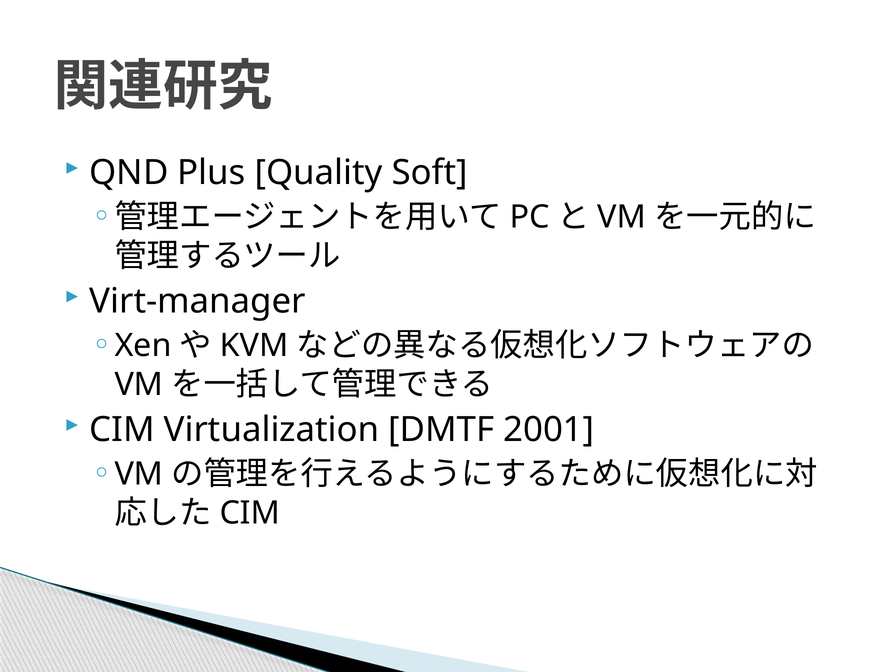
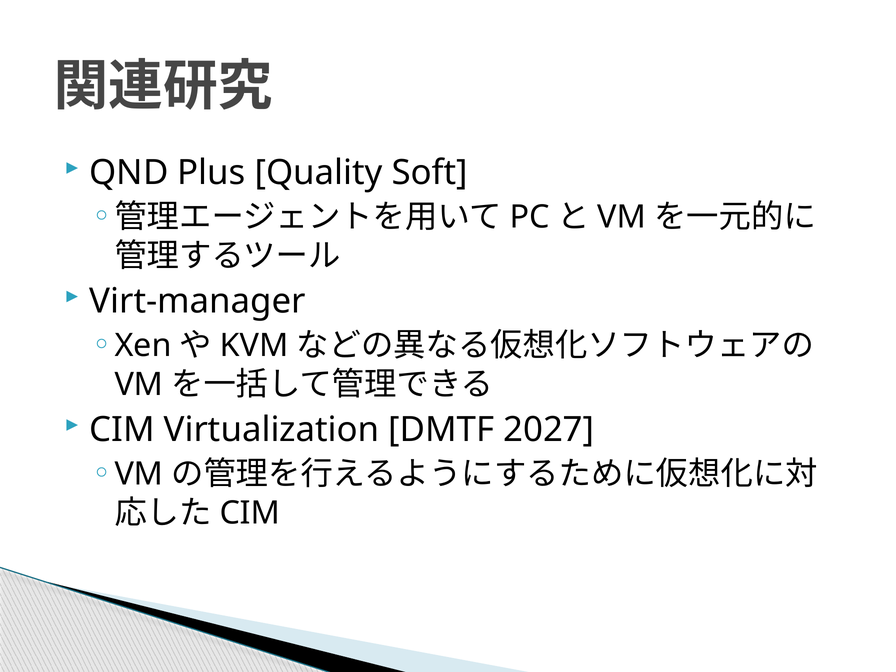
2001: 2001 -> 2027
